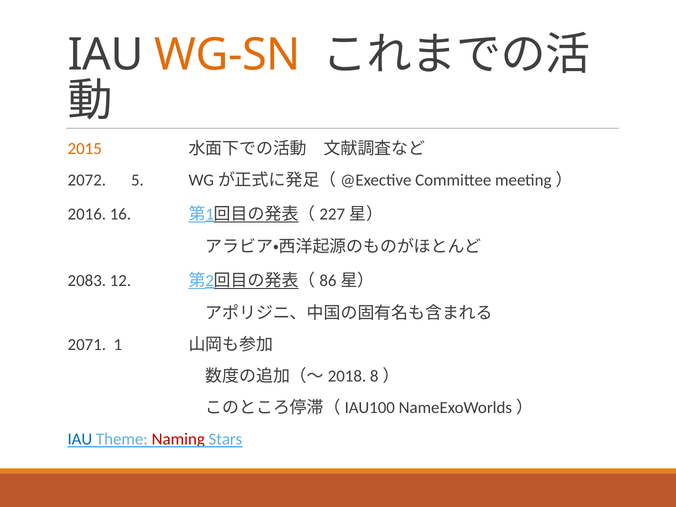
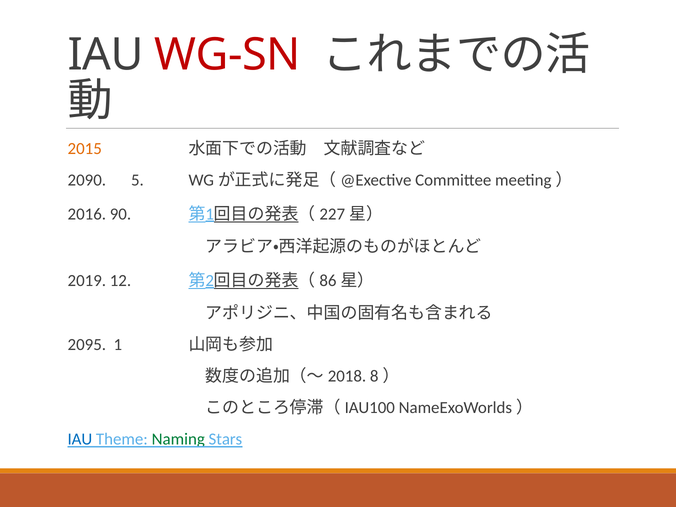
WG-SN colour: orange -> red
2072: 2072 -> 2090
16: 16 -> 90
2083: 2083 -> 2019
2071: 2071 -> 2095
Naming colour: red -> green
